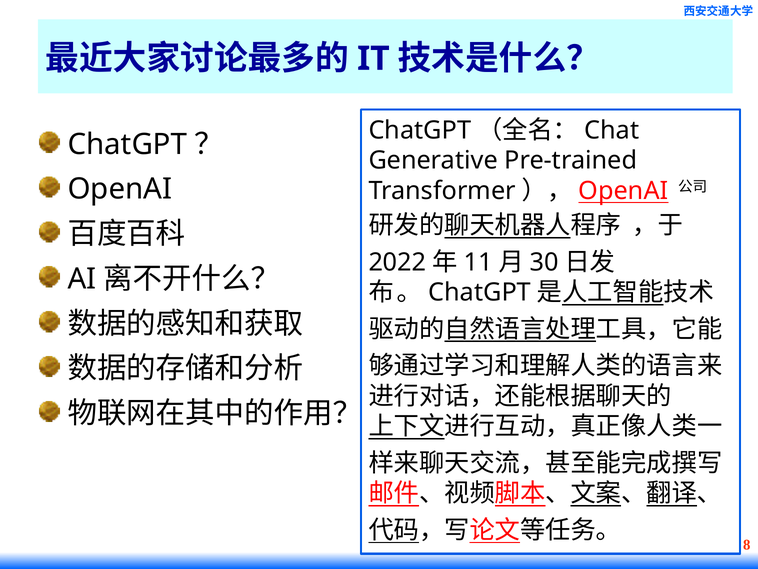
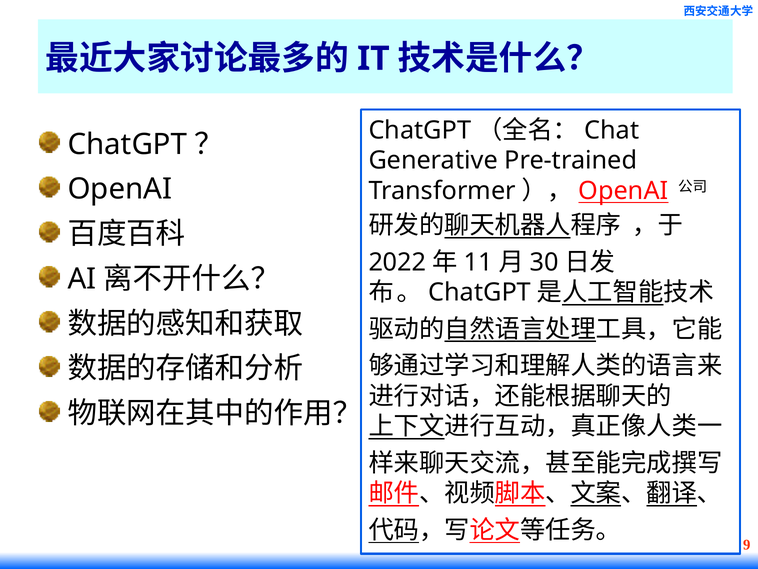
8: 8 -> 9
